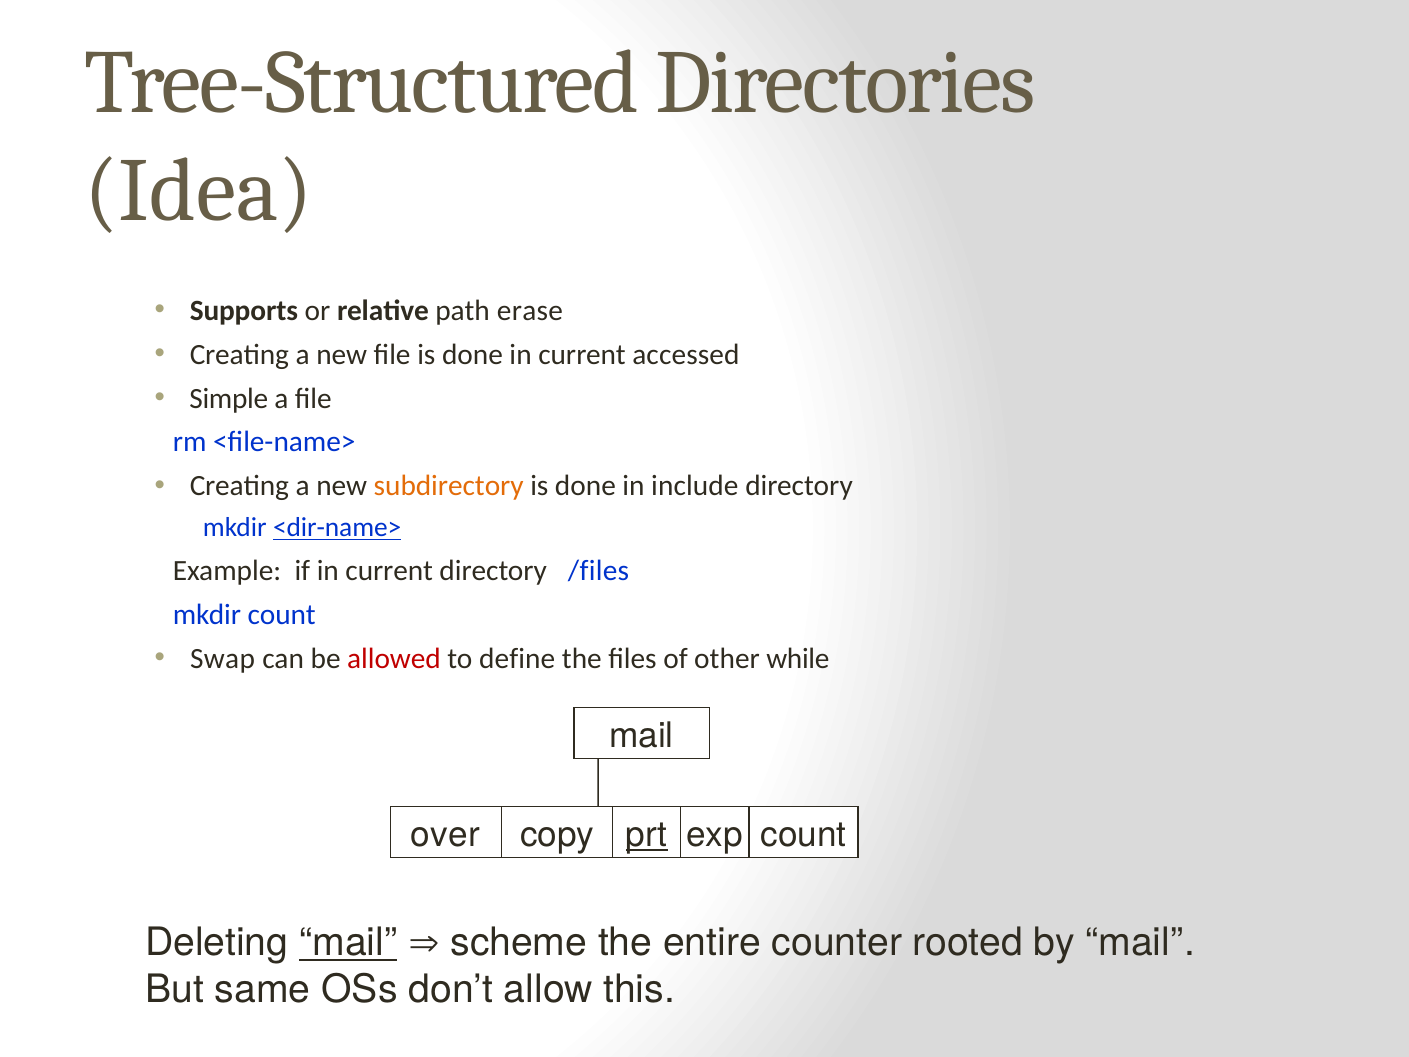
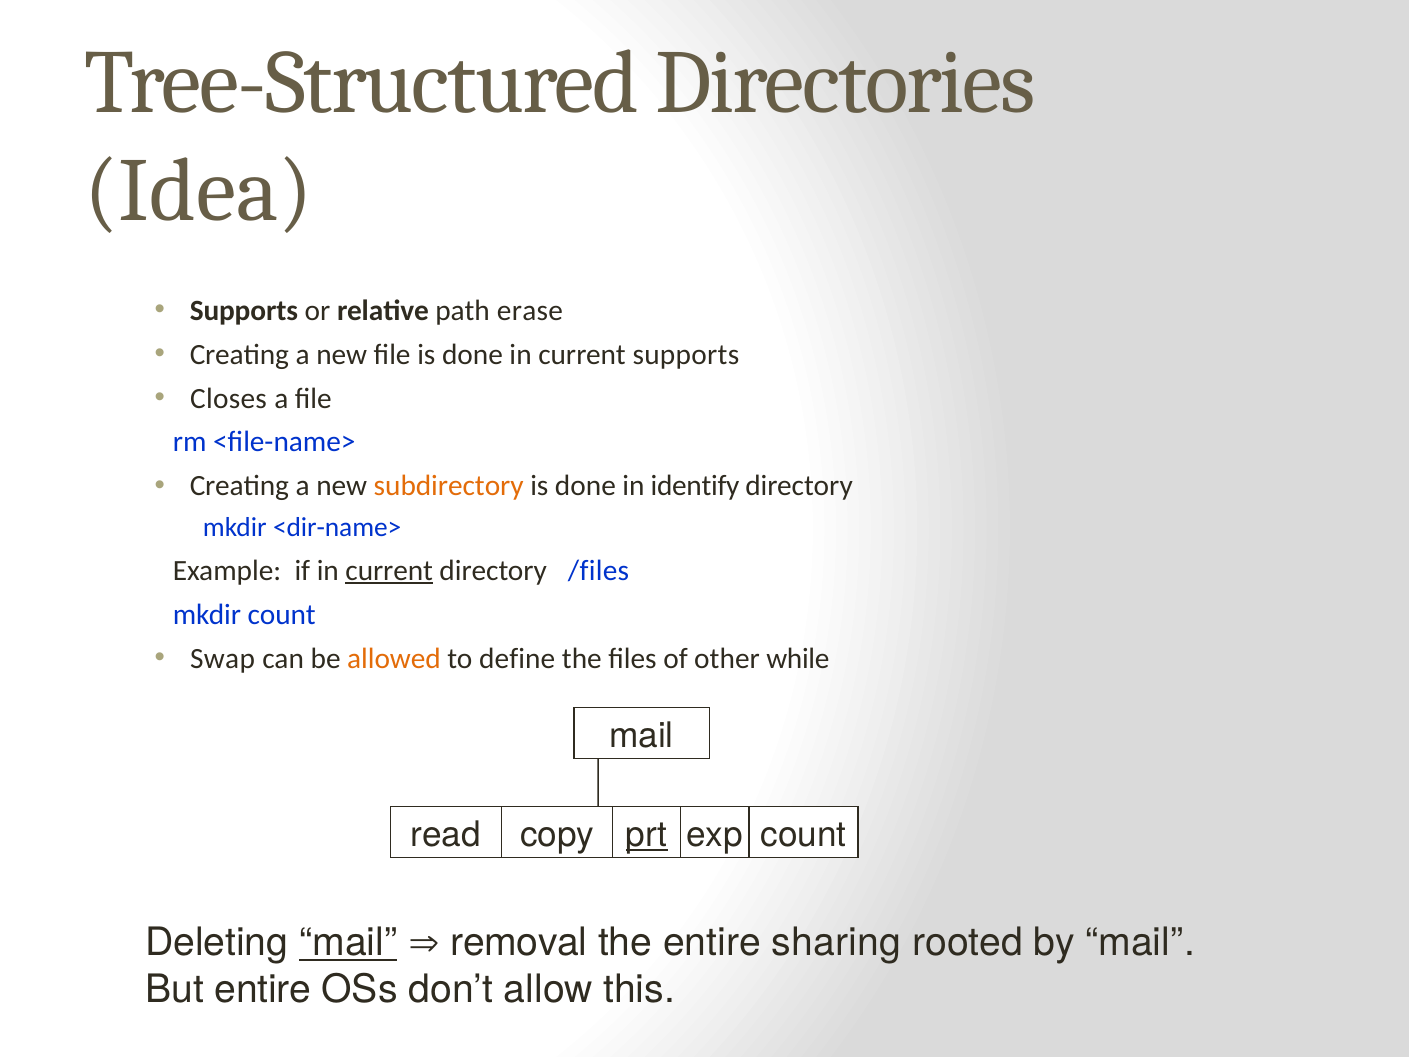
current accessed: accessed -> supports
Simple: Simple -> Closes
include: include -> identify
<dir-name> underline: present -> none
current at (389, 571) underline: none -> present
allowed colour: red -> orange
over: over -> read
scheme: scheme -> removal
counter: counter -> sharing
But same: same -> entire
